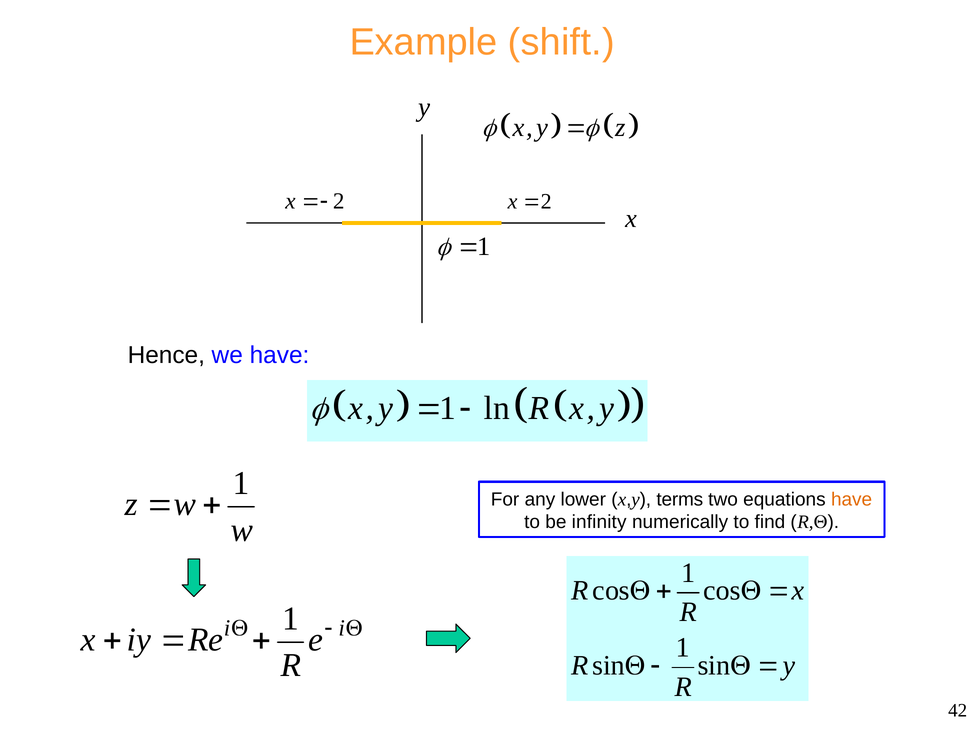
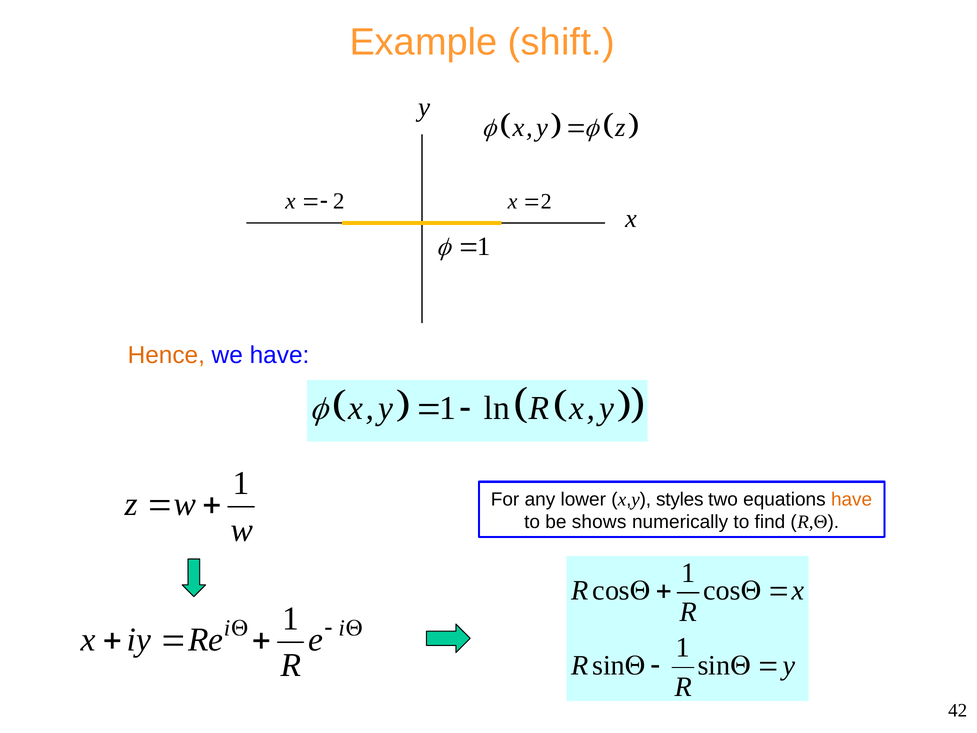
Hence colour: black -> orange
terms: terms -> styles
infinity: infinity -> shows
